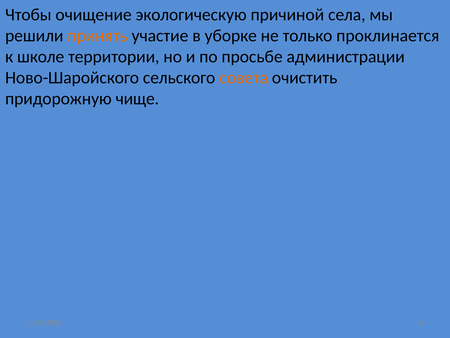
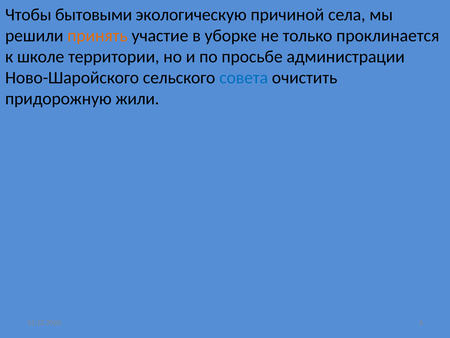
очищение: очищение -> бытовыми
совета colour: orange -> blue
чище: чище -> жили
